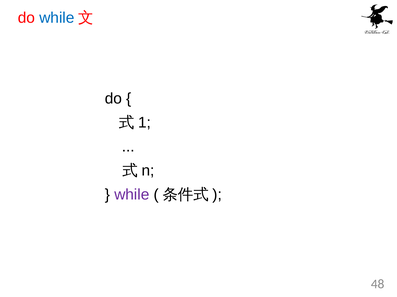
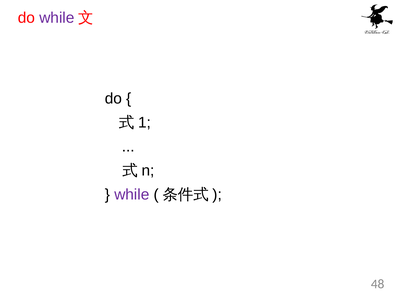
while at (57, 18) colour: blue -> purple
